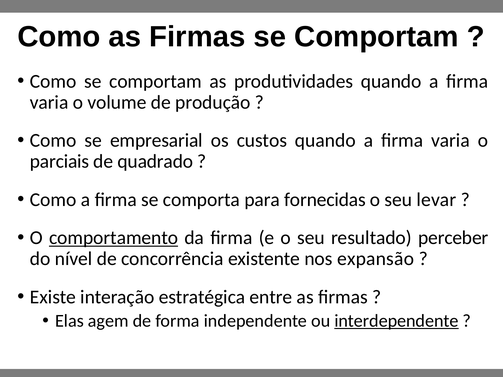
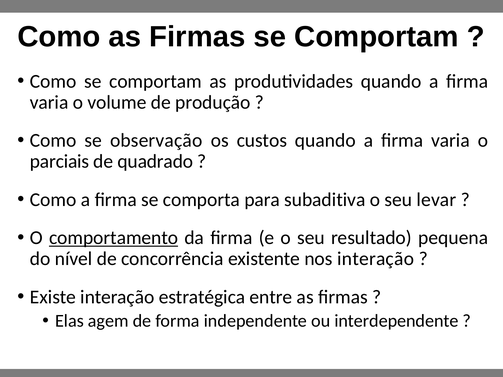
empresarial: empresarial -> observação
fornecidas: fornecidas -> subaditiva
perceber: perceber -> pequena
nos expansão: expansão -> interação
interdependente underline: present -> none
